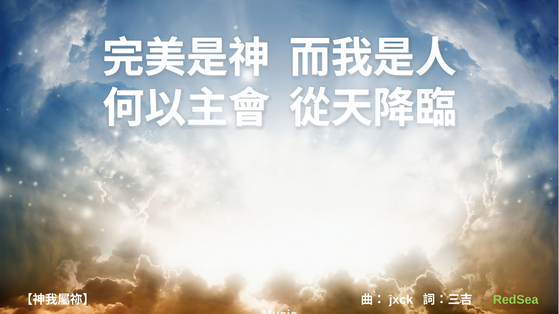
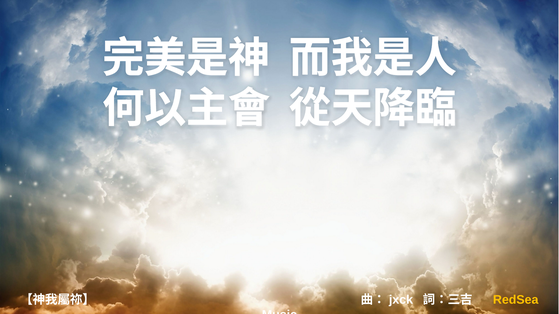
RedSea colour: light green -> yellow
